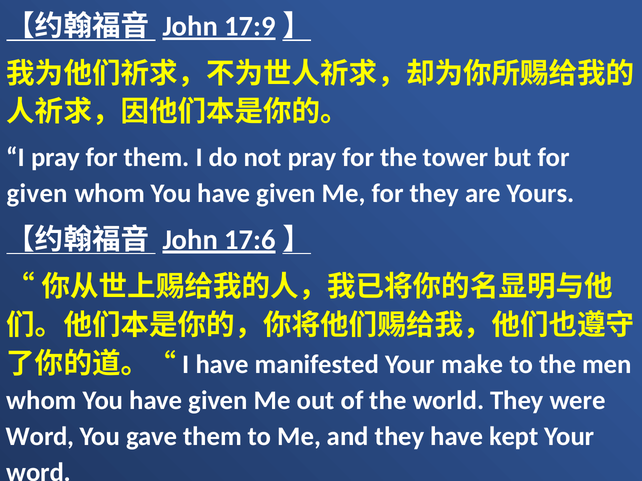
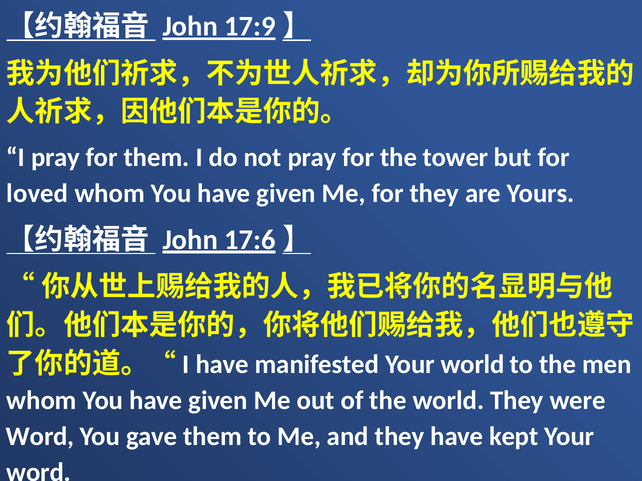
given at (37, 194): given -> loved
Your make: make -> world
